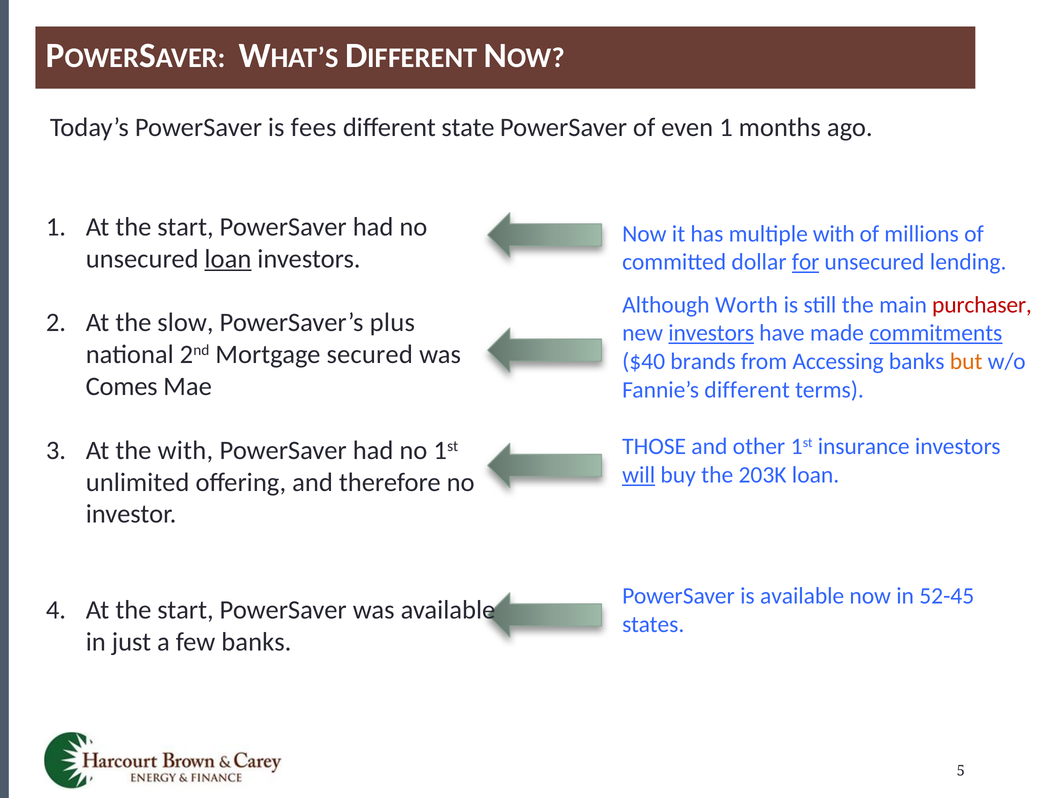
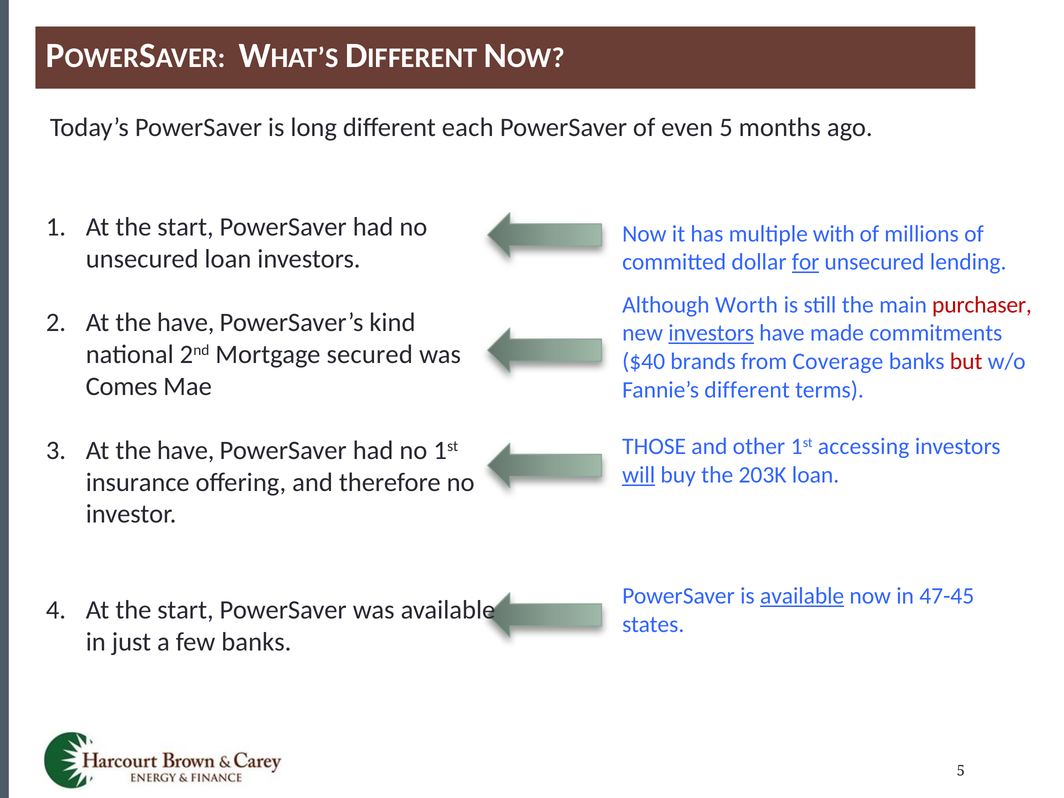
fees: fees -> long
state: state -> each
even 1: 1 -> 5
loan at (228, 259) underline: present -> none
slow at (185, 323): slow -> have
plus: plus -> kind
commitments underline: present -> none
Accessing: Accessing -> Coverage
but colour: orange -> red
insurance: insurance -> accessing
with at (185, 450): with -> have
unlimited: unlimited -> insurance
available at (802, 596) underline: none -> present
52-45: 52-45 -> 47-45
